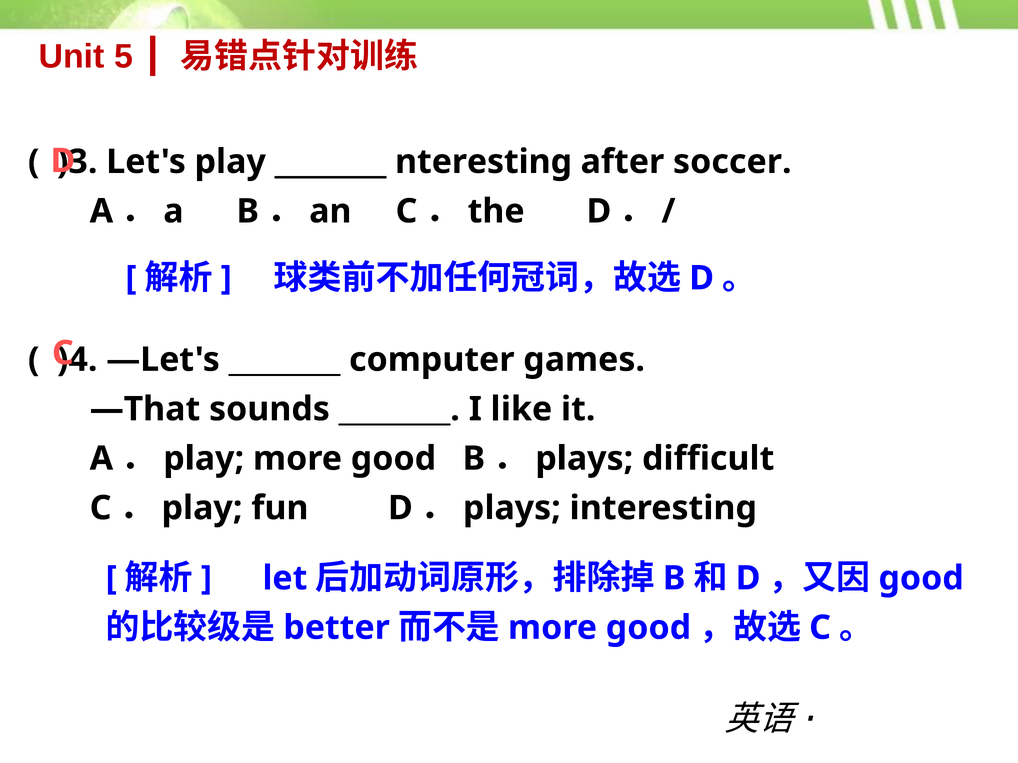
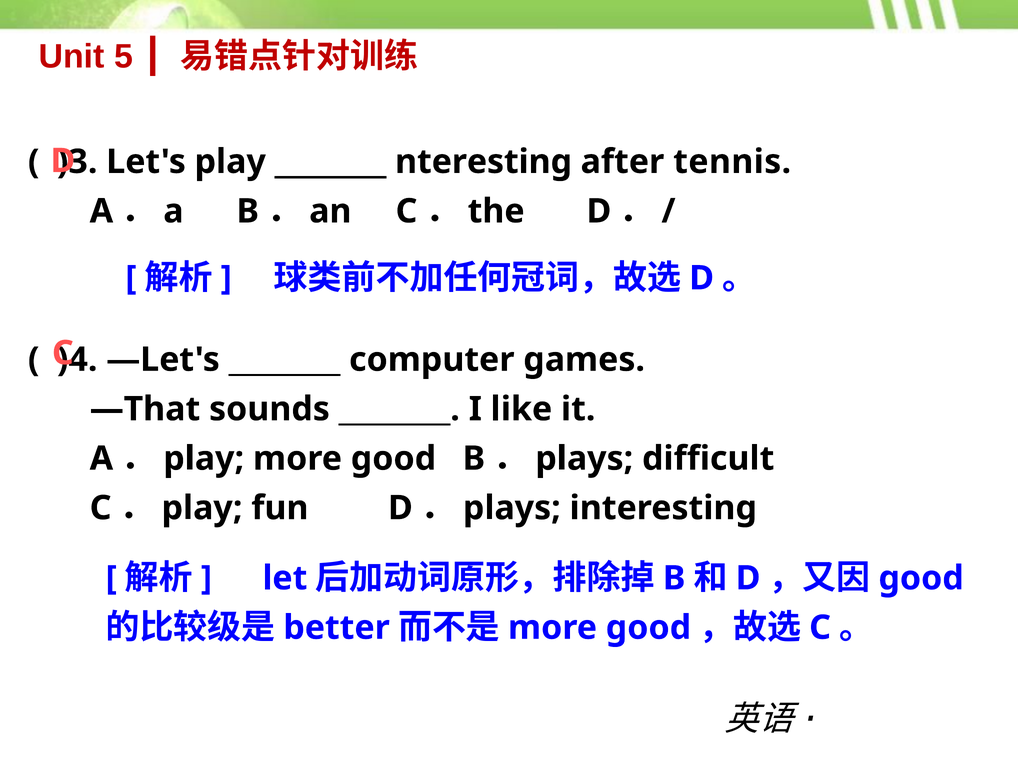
soccer: soccer -> tennis
